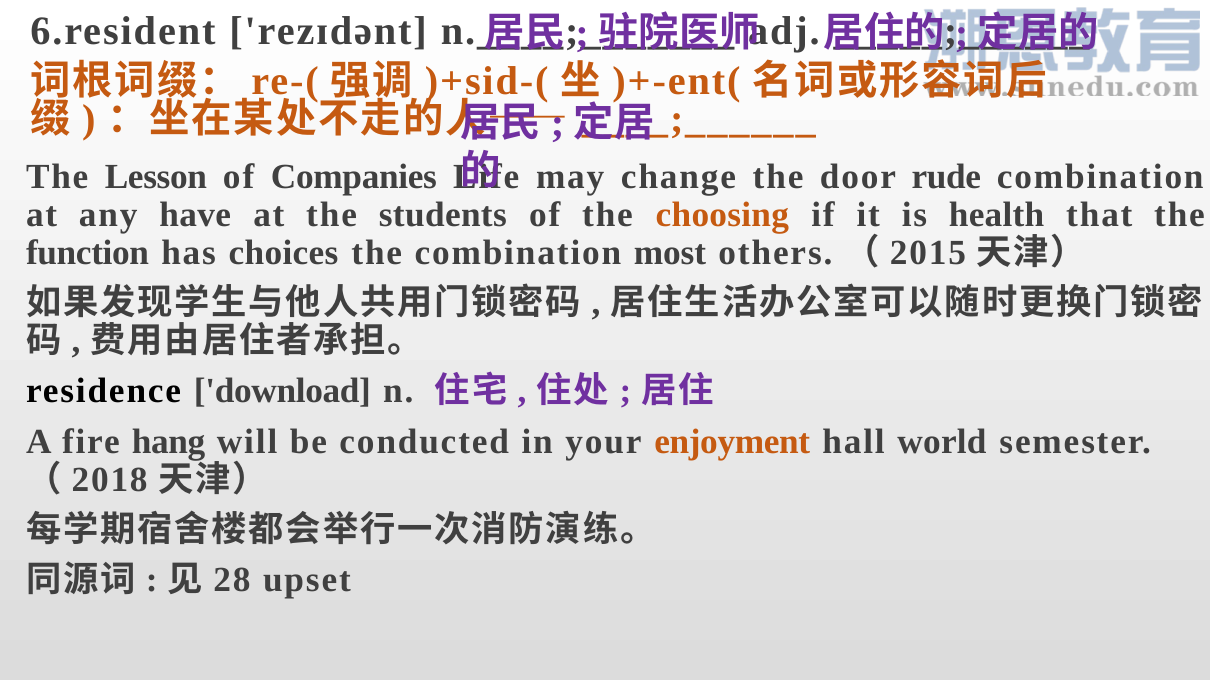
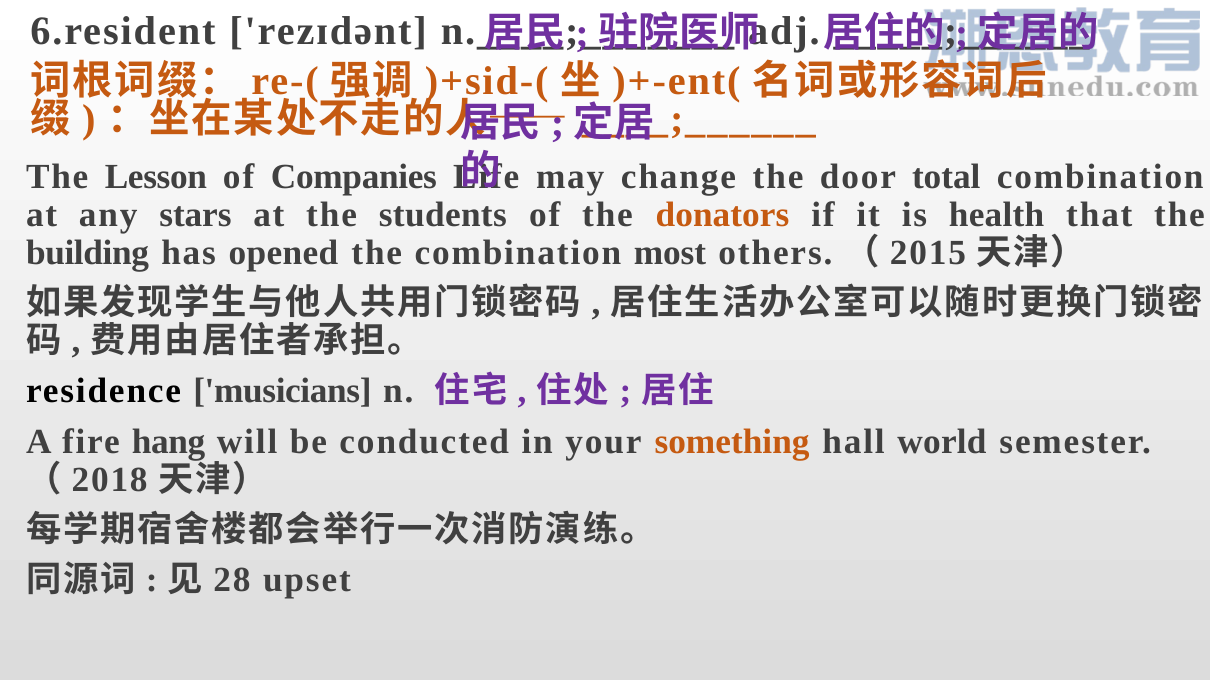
rude: rude -> total
have: have -> stars
choosing: choosing -> donators
function: function -> building
choices: choices -> opened
download: download -> musicians
enjoyment: enjoyment -> something
